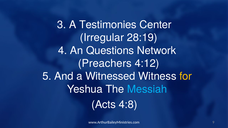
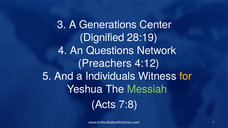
Testimonies: Testimonies -> Generations
Irregular: Irregular -> Dignified
Witnessed: Witnessed -> Individuals
Messiah colour: light blue -> light green
4:8: 4:8 -> 7:8
